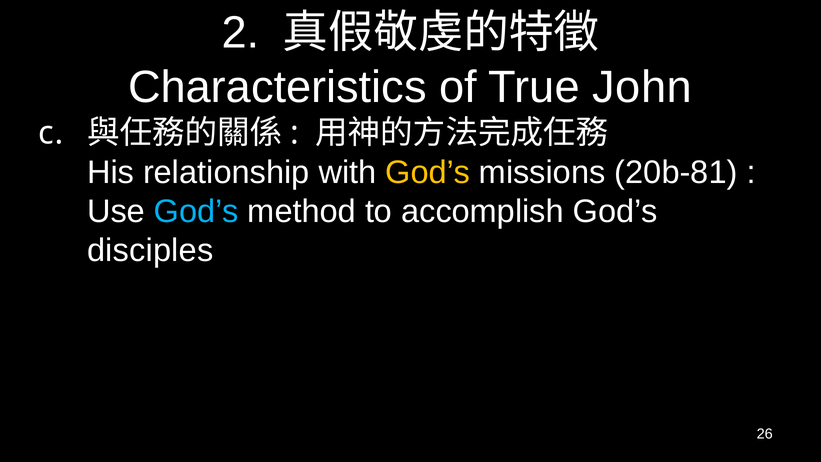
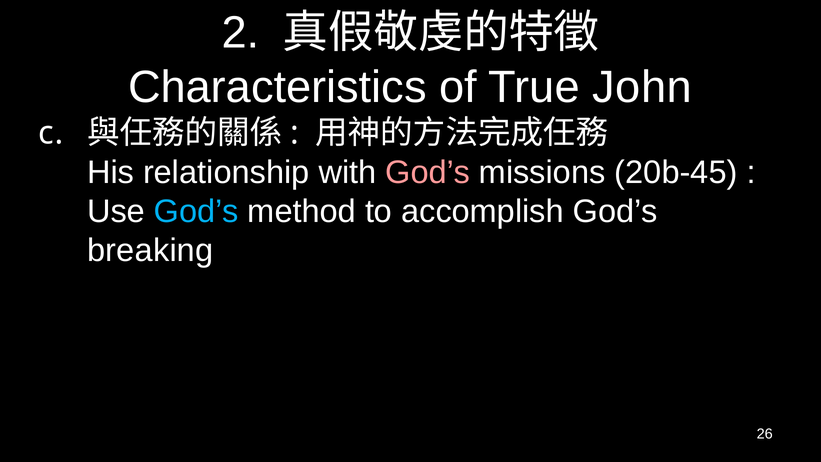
God’s at (428, 172) colour: yellow -> pink
20b-81: 20b-81 -> 20b-45
disciples: disciples -> breaking
